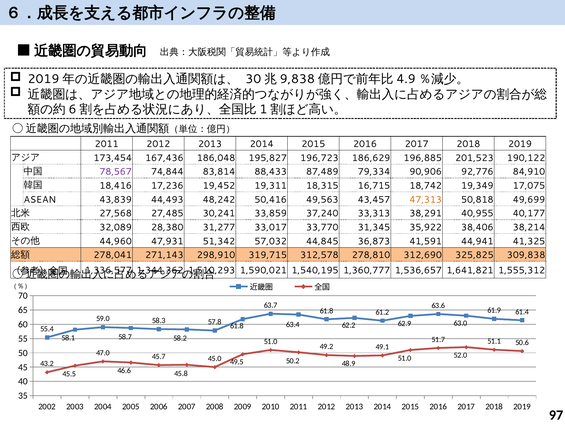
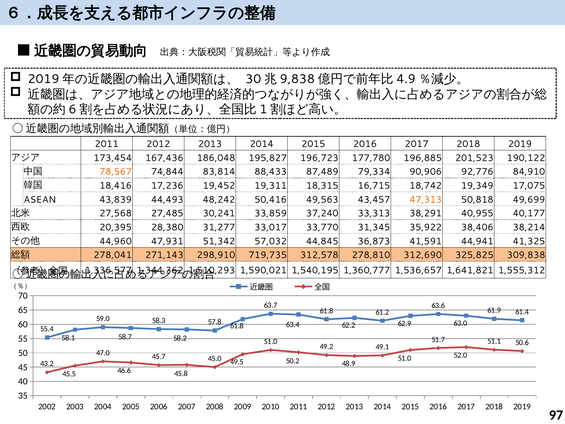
186,629: 186,629 -> 177,780
78,567 colour: purple -> orange
32,089: 32,089 -> 20,395
319,715: 319,715 -> 719,735
